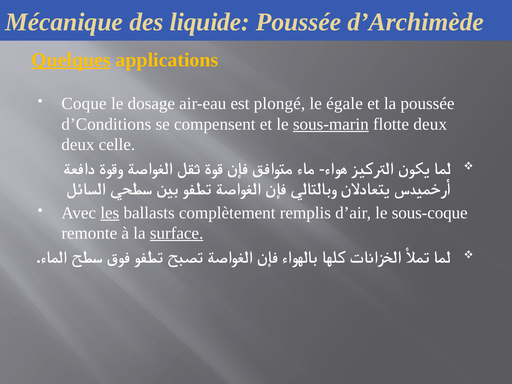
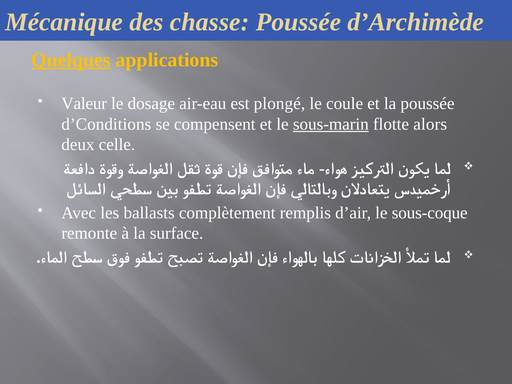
liquide: liquide -> chasse
Coque: Coque -> Valeur
égale: égale -> coule
flotte deux: deux -> alors
les underline: present -> none
surface underline: present -> none
